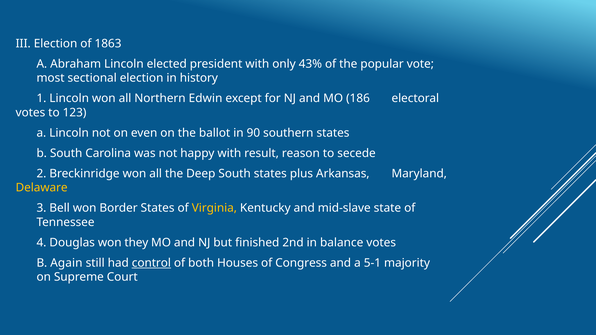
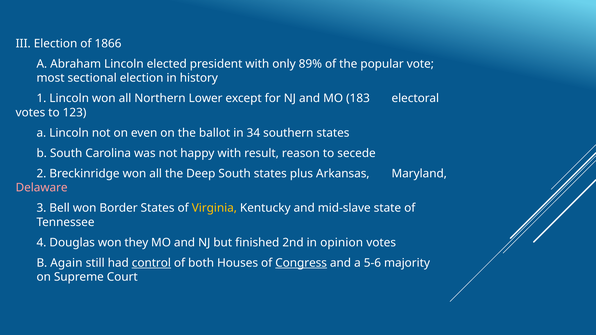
1863: 1863 -> 1866
43%: 43% -> 89%
Edwin: Edwin -> Lower
186: 186 -> 183
90: 90 -> 34
Delaware colour: yellow -> pink
balance: balance -> opinion
Congress underline: none -> present
5-1: 5-1 -> 5-6
